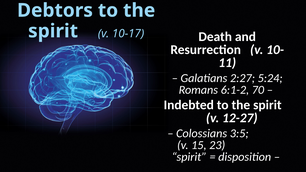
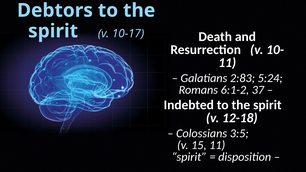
2:27: 2:27 -> 2:83
70: 70 -> 37
12-27: 12-27 -> 12-18
15 23: 23 -> 11
